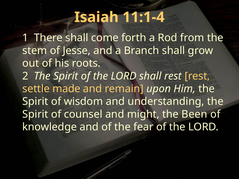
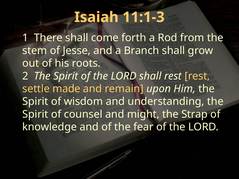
11:1-4: 11:1-4 -> 11:1-3
Been: Been -> Strap
